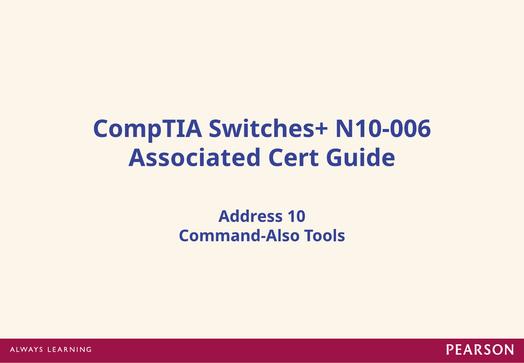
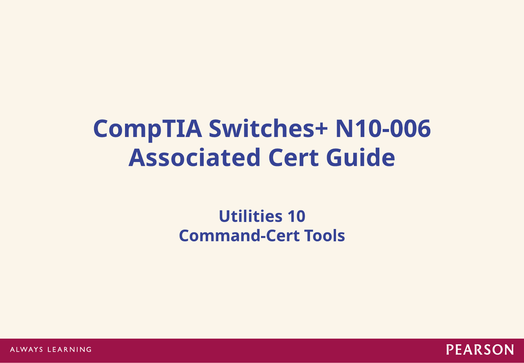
Address: Address -> Utilities
Command-Also: Command-Also -> Command-Cert
